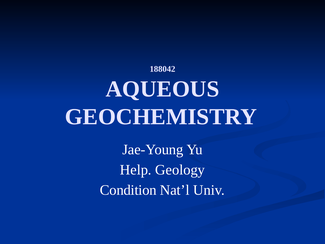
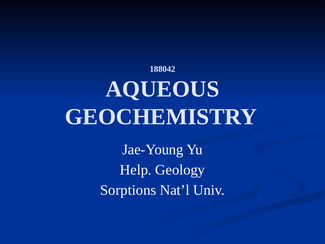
Condition: Condition -> Sorptions
